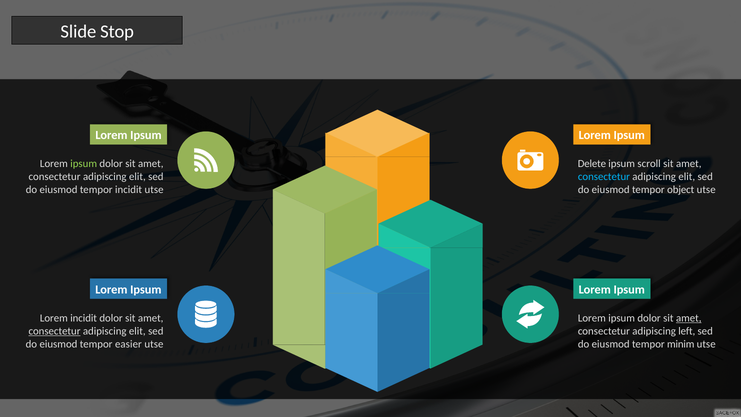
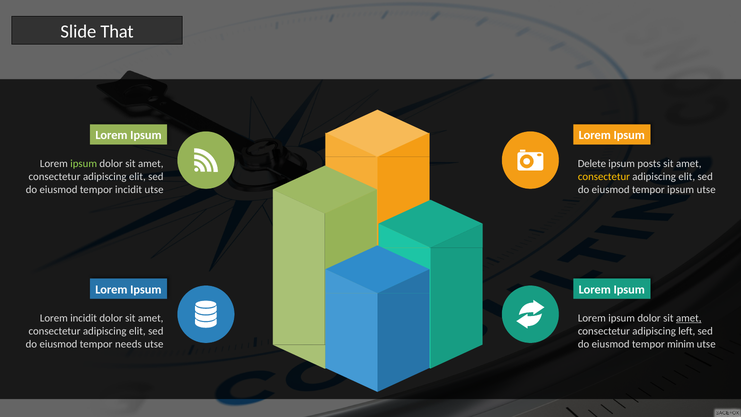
Stop: Stop -> That
scroll: scroll -> posts
consectetur at (604, 177) colour: light blue -> yellow
tempor object: object -> ipsum
consectetur at (55, 331) underline: present -> none
easier: easier -> needs
